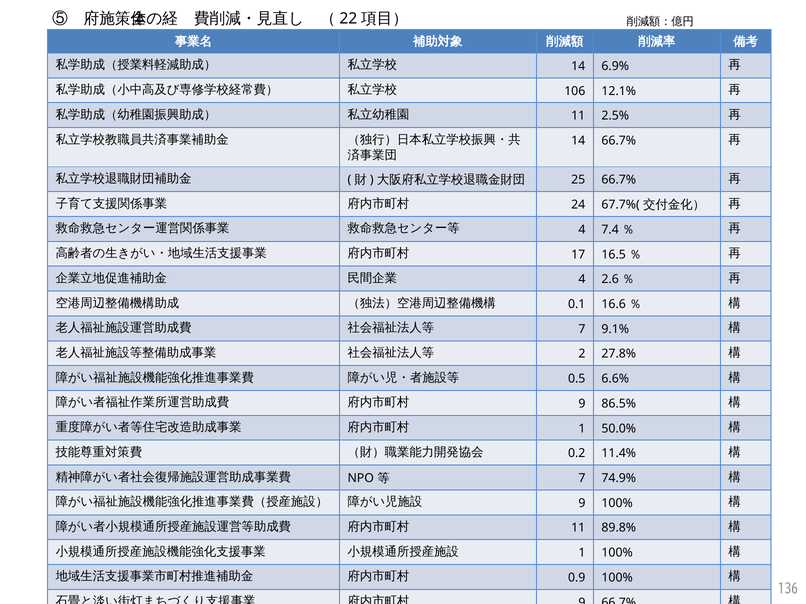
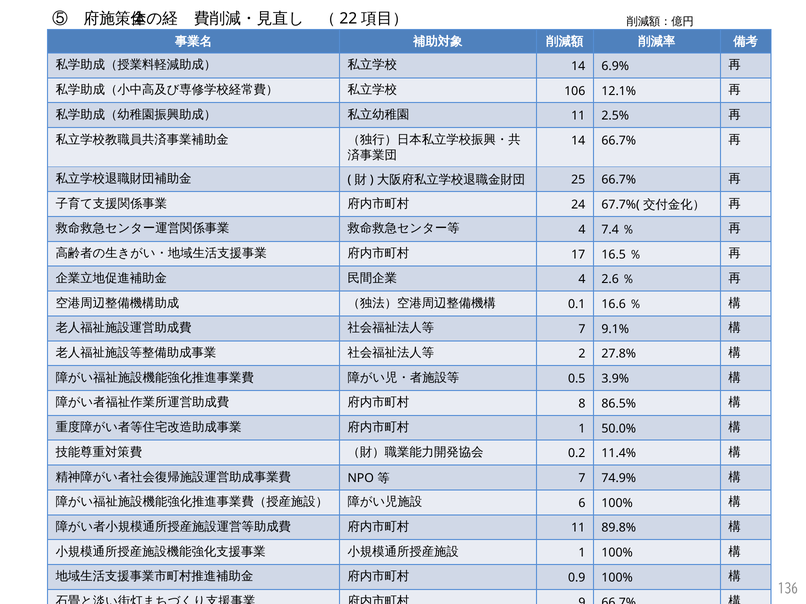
6.6%: 6.6% -> 3.9%
9 at (582, 404): 9 -> 8
9 at (582, 503): 9 -> 6
